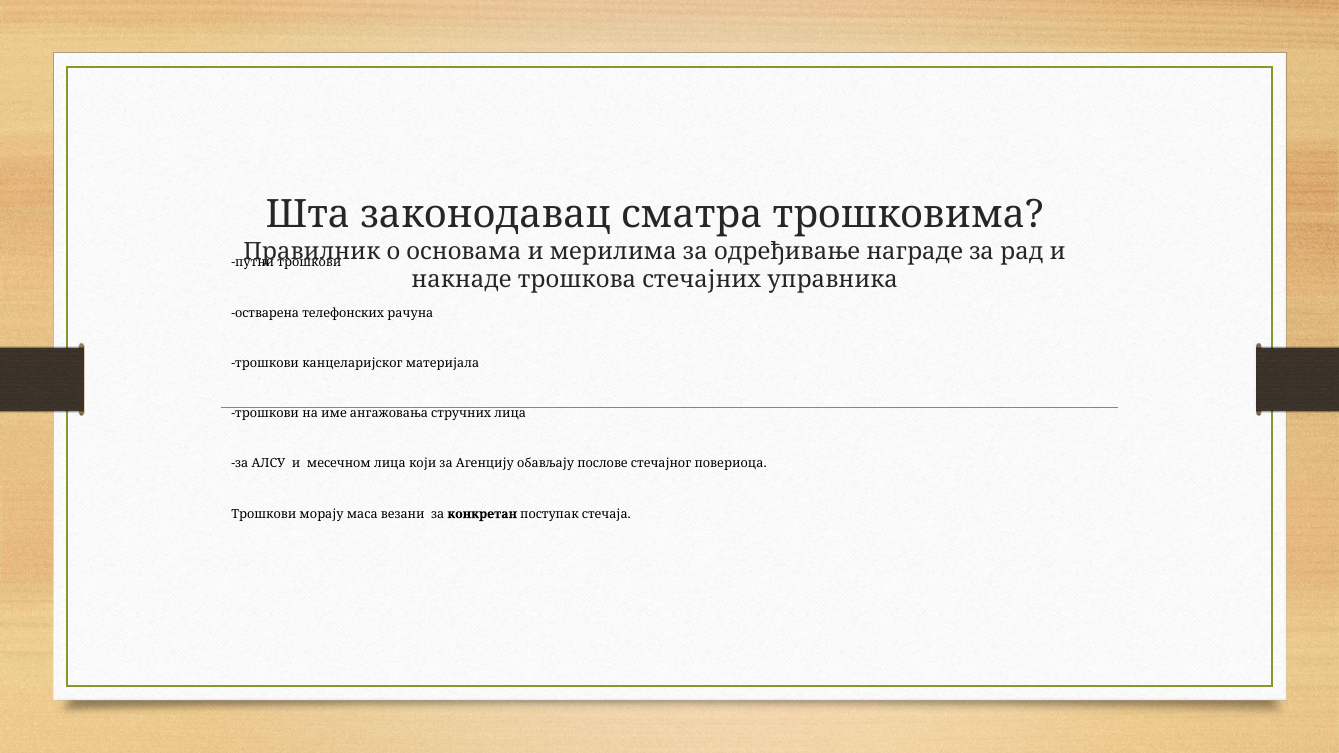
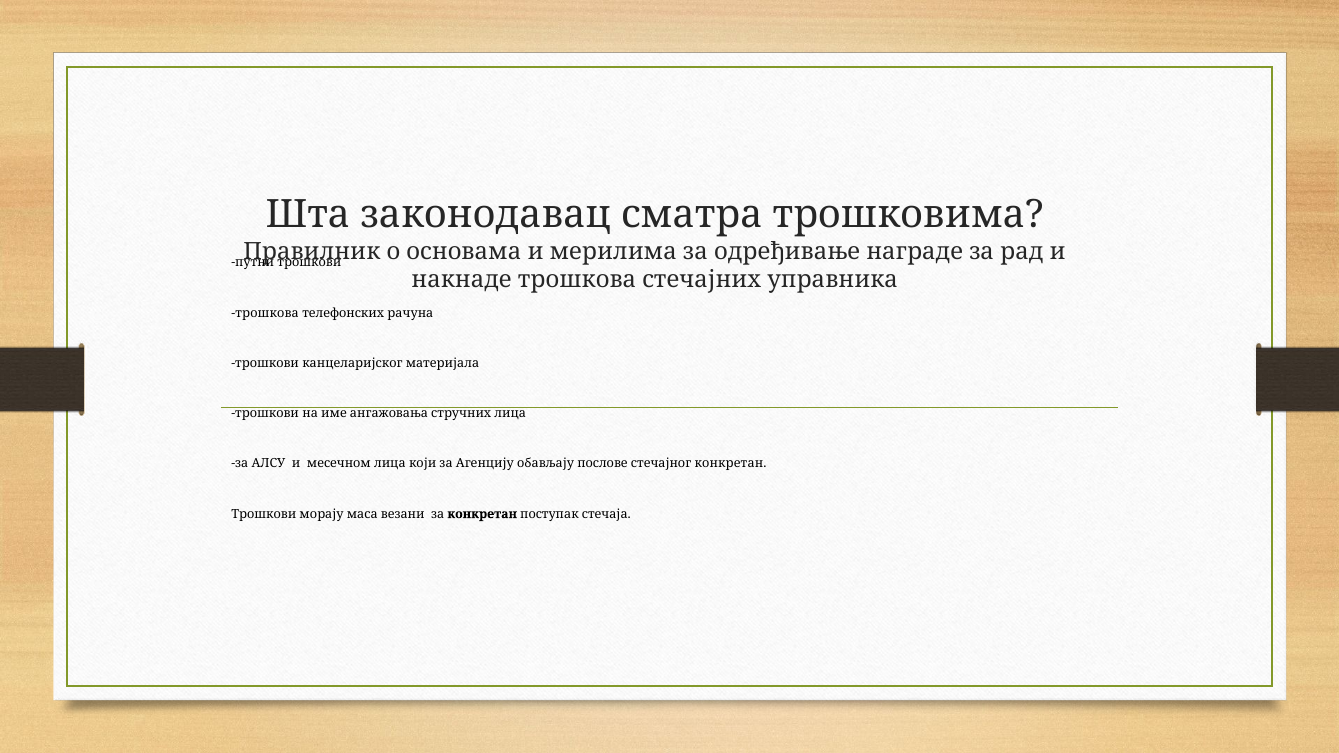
остварена at (265, 313): остварена -> трошкова
стечајног повериоца: повериоца -> конкретан
